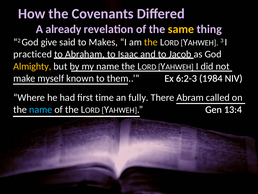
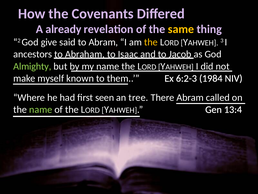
to Makes: Makes -> Abram
practiced: practiced -> ancestors
Almighty colour: yellow -> light green
time: time -> seen
fully: fully -> tree
name at (41, 109) colour: light blue -> light green
